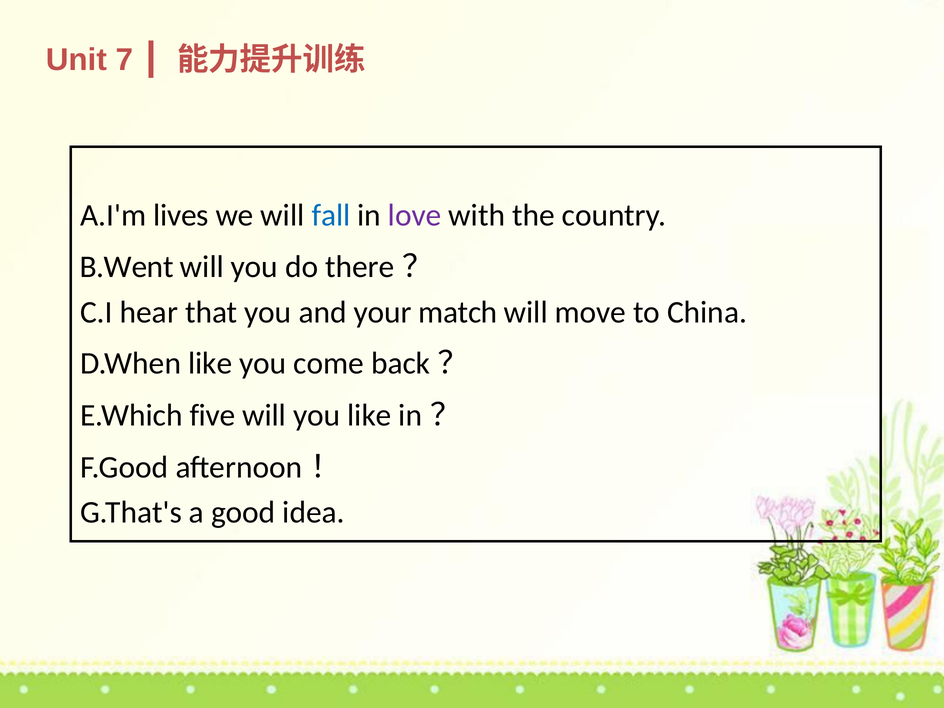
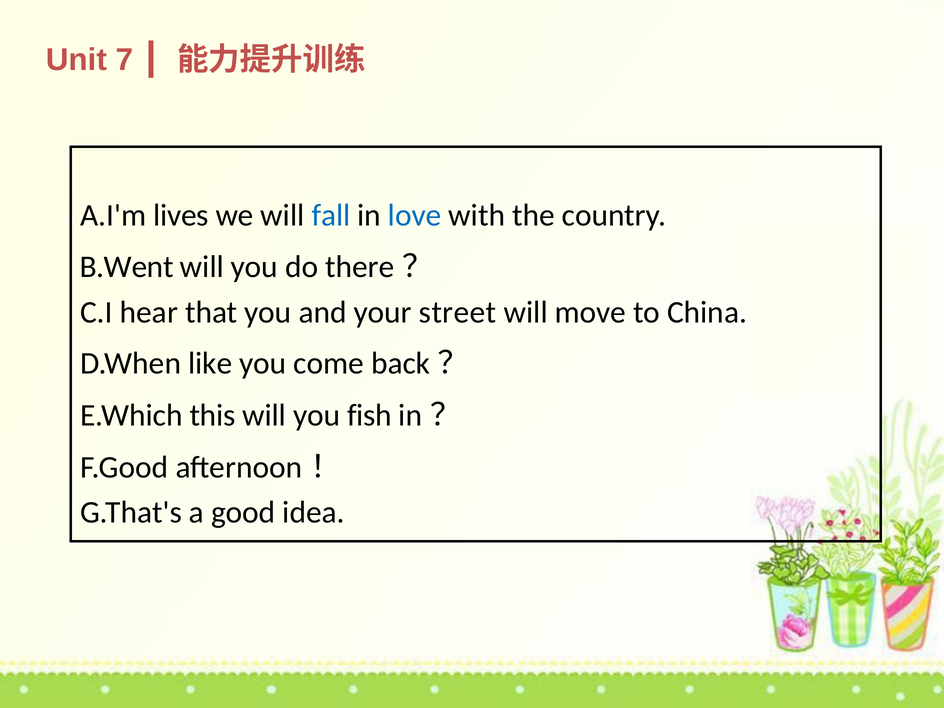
love colour: purple -> blue
match: match -> street
five: five -> this
you like: like -> fish
